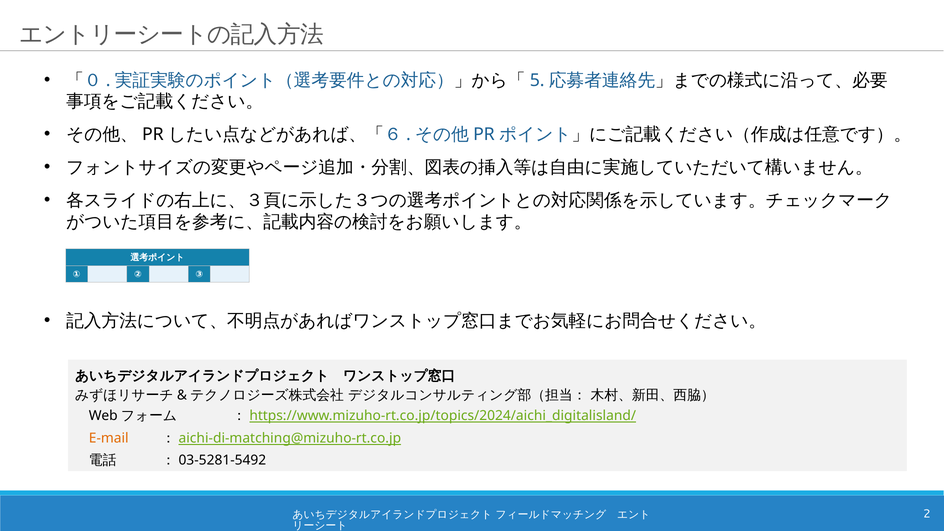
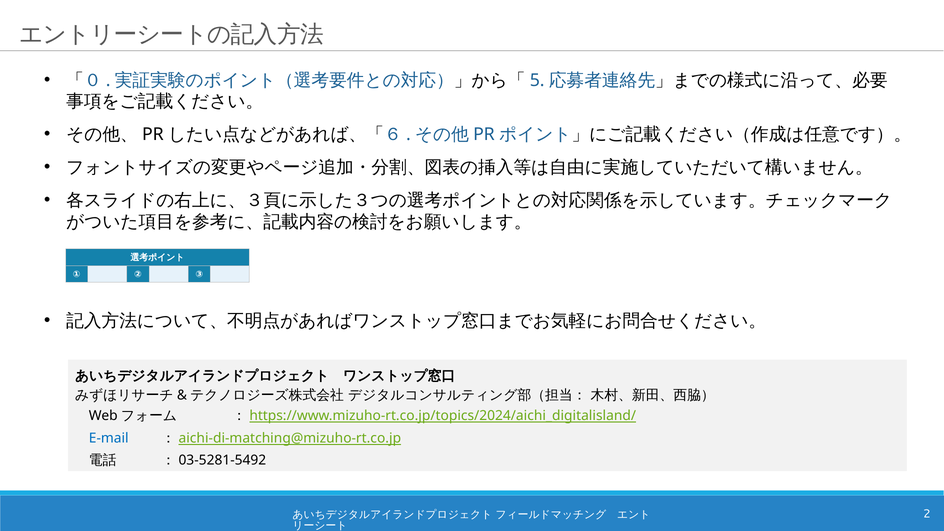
E-mail colour: orange -> blue
